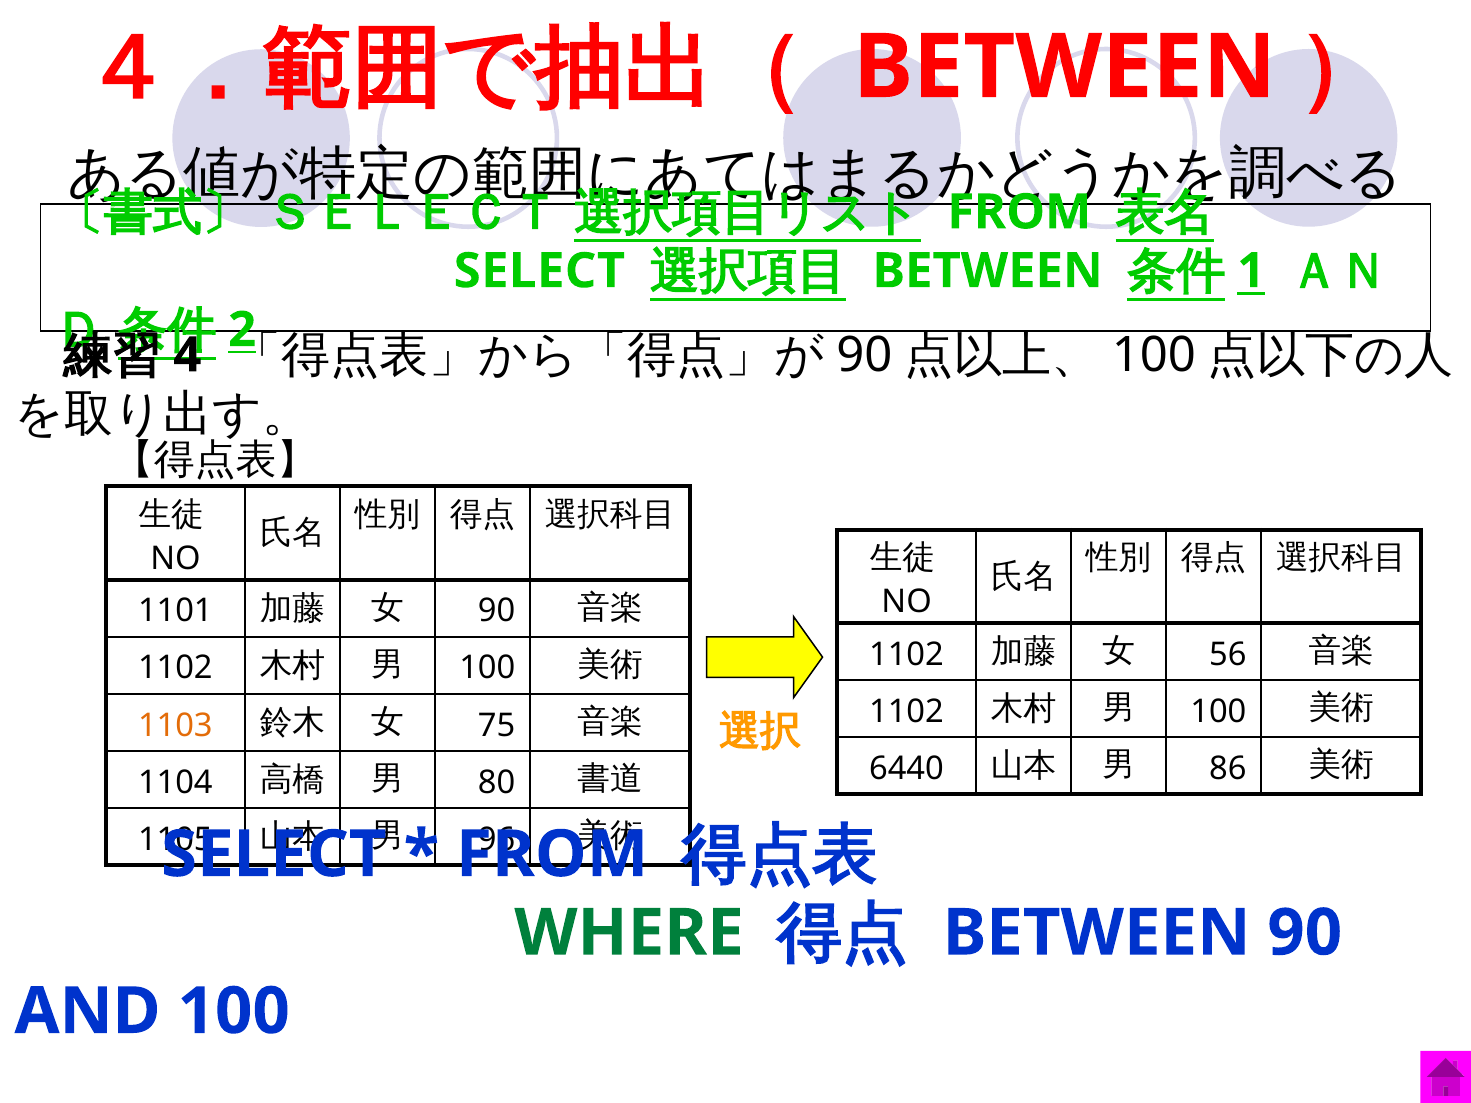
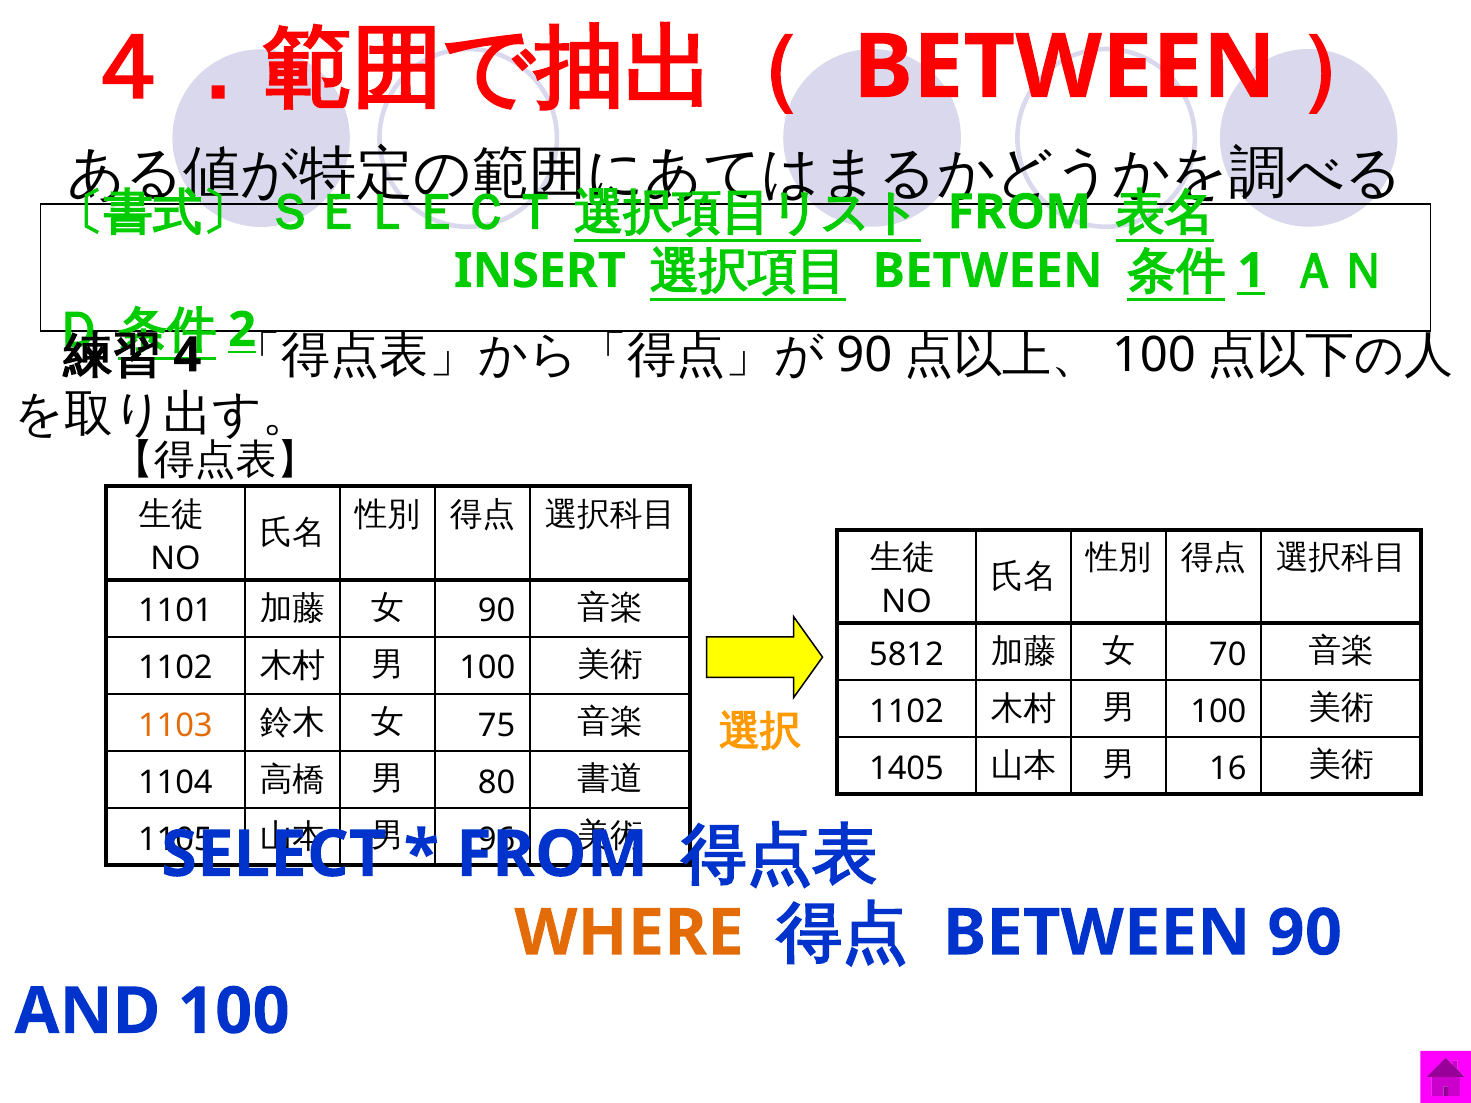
SELECT at (539, 271): SELECT -> INSERT
1102 at (907, 654): 1102 -> 5812
56: 56 -> 70
6440: 6440 -> 1405
86: 86 -> 16
WHERE colour: green -> orange
